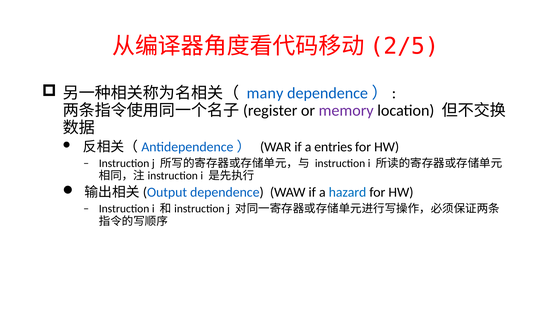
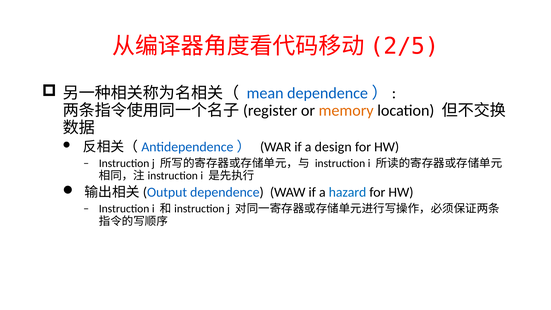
many: many -> mean
memory colour: purple -> orange
entries: entries -> design
